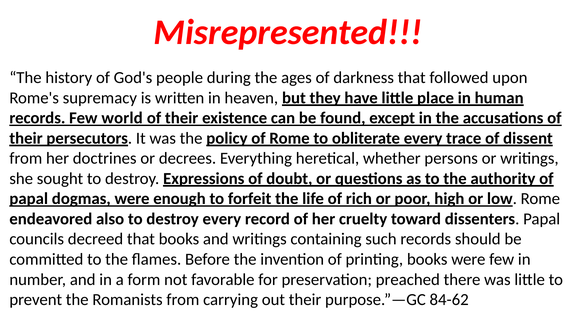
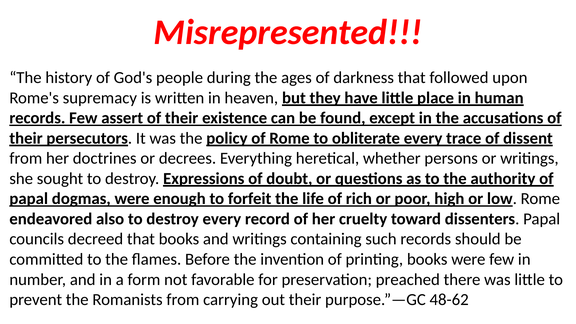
world: world -> assert
84-62: 84-62 -> 48-62
